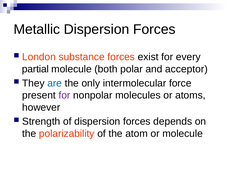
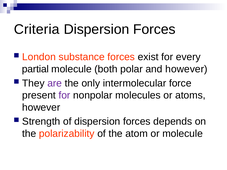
Metallic: Metallic -> Criteria
and acceptor: acceptor -> however
are colour: blue -> purple
